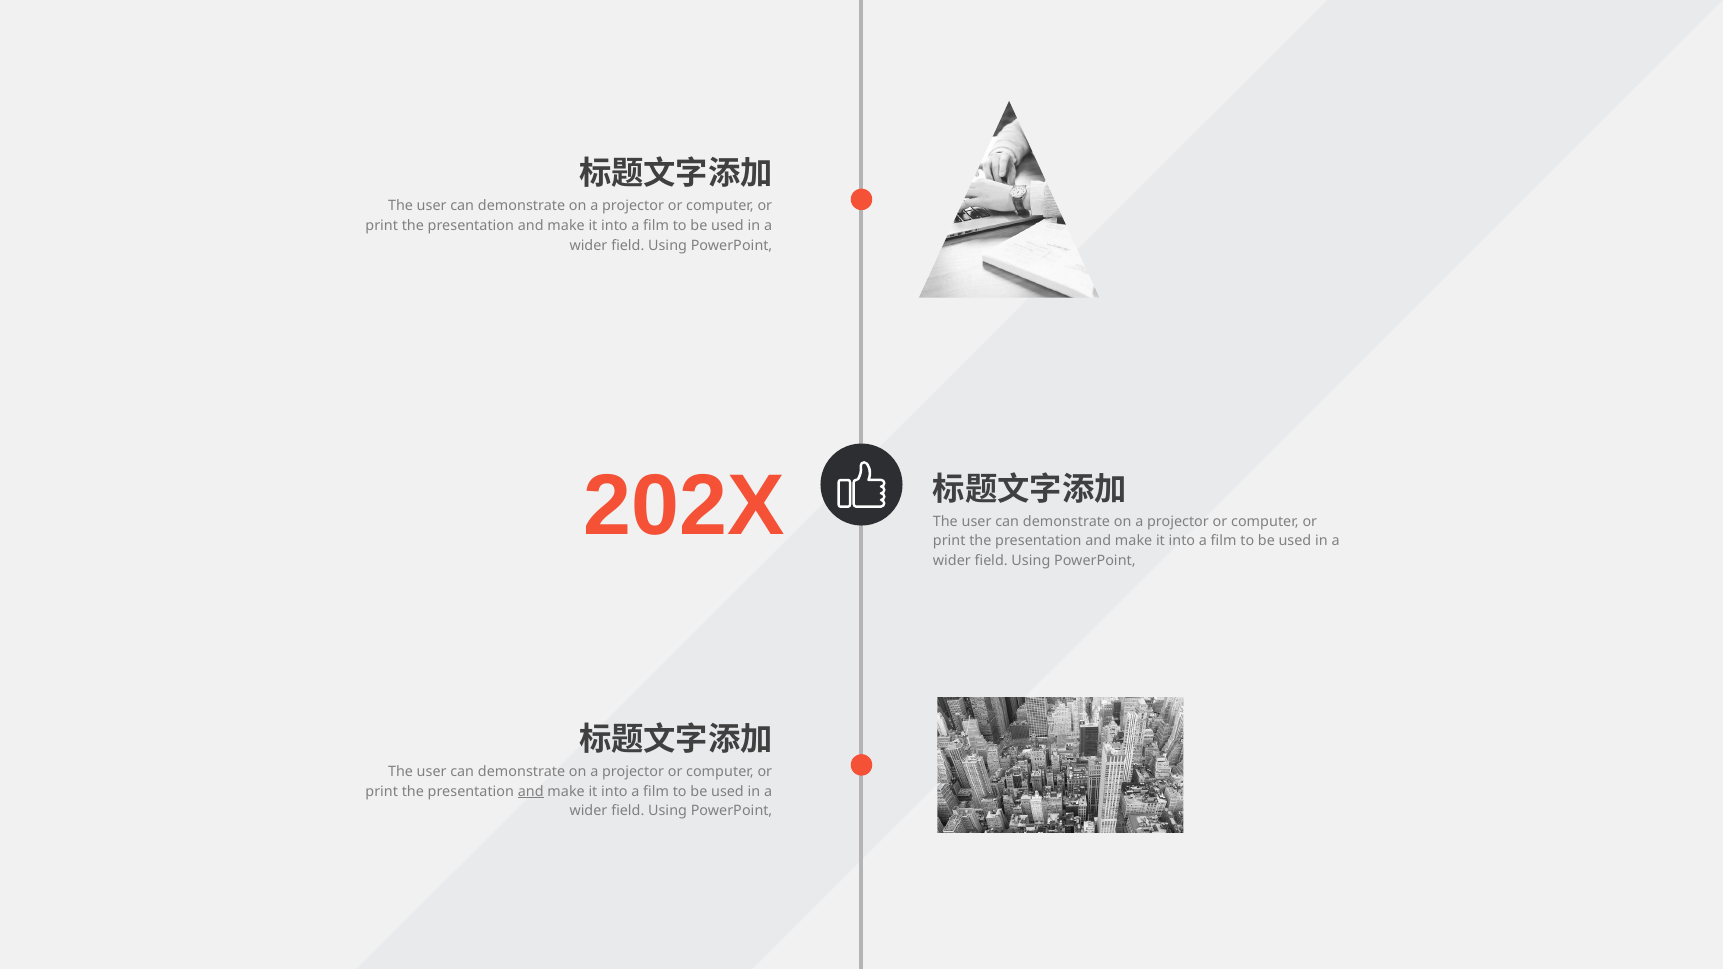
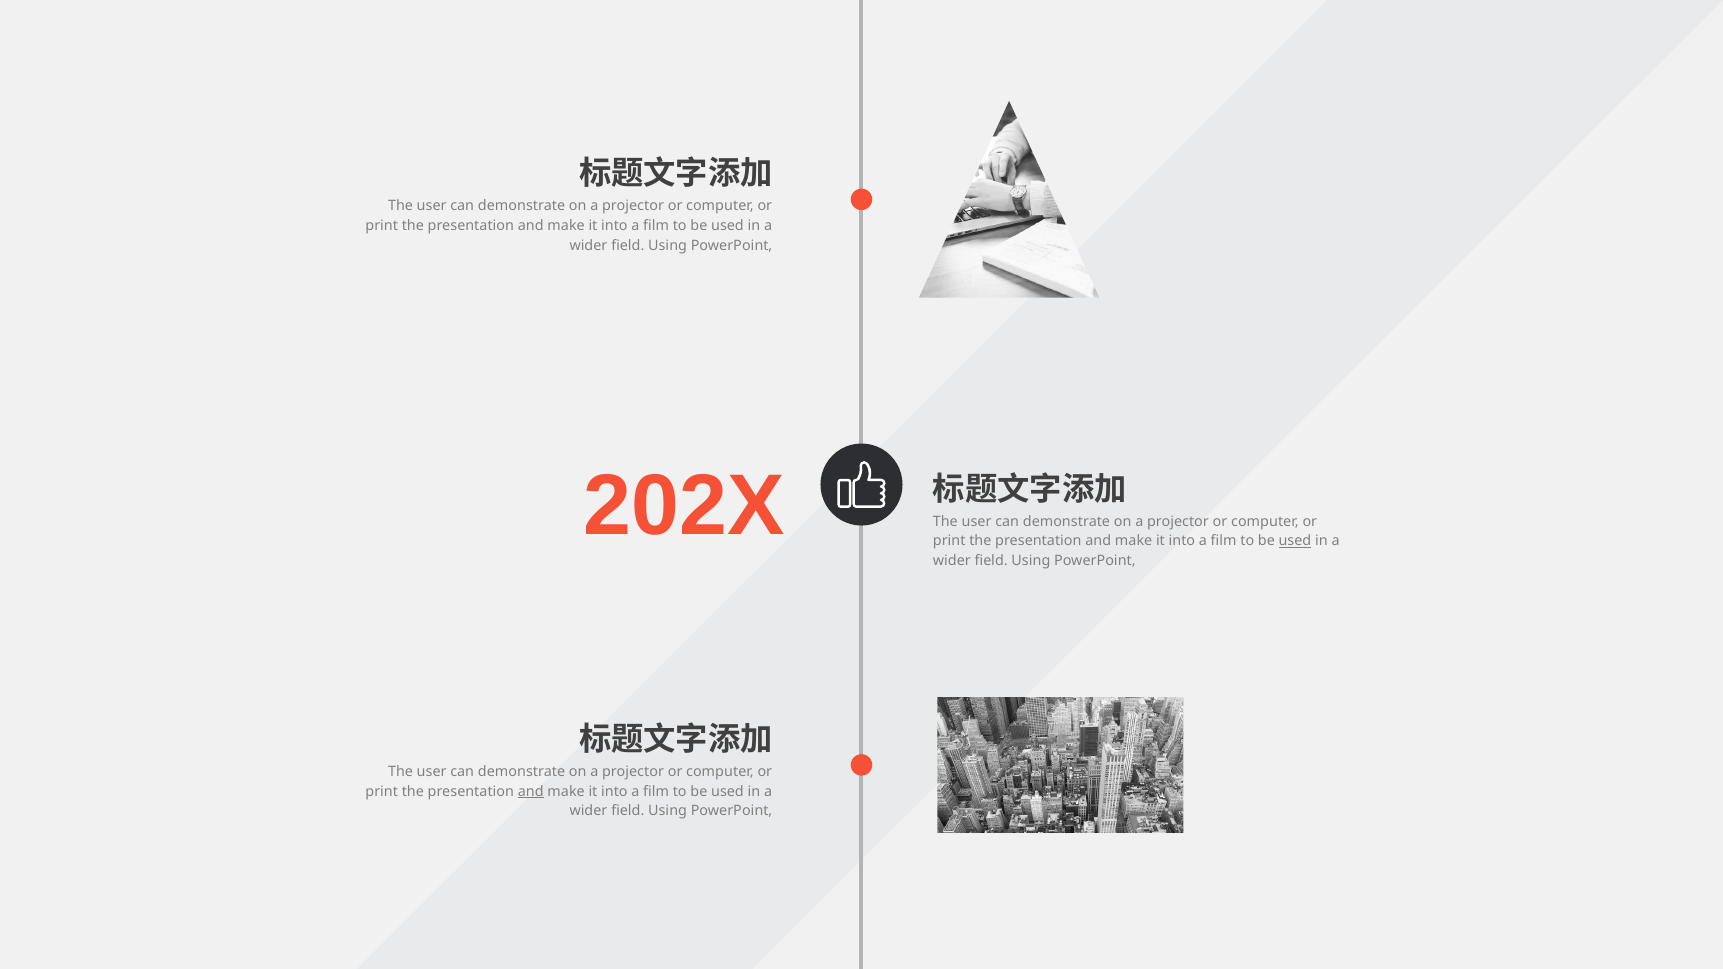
used at (1295, 541) underline: none -> present
